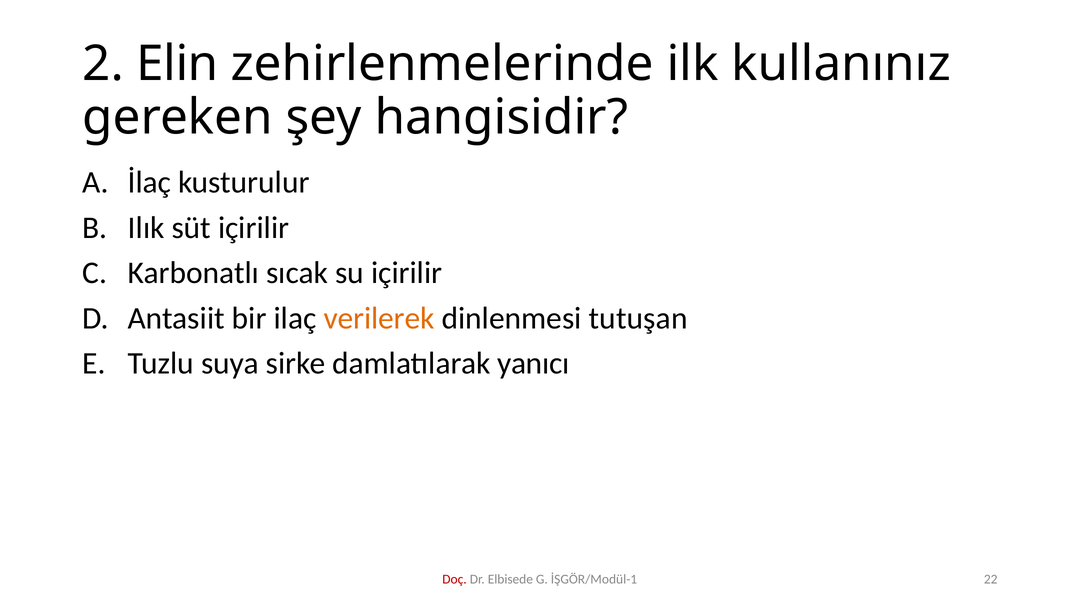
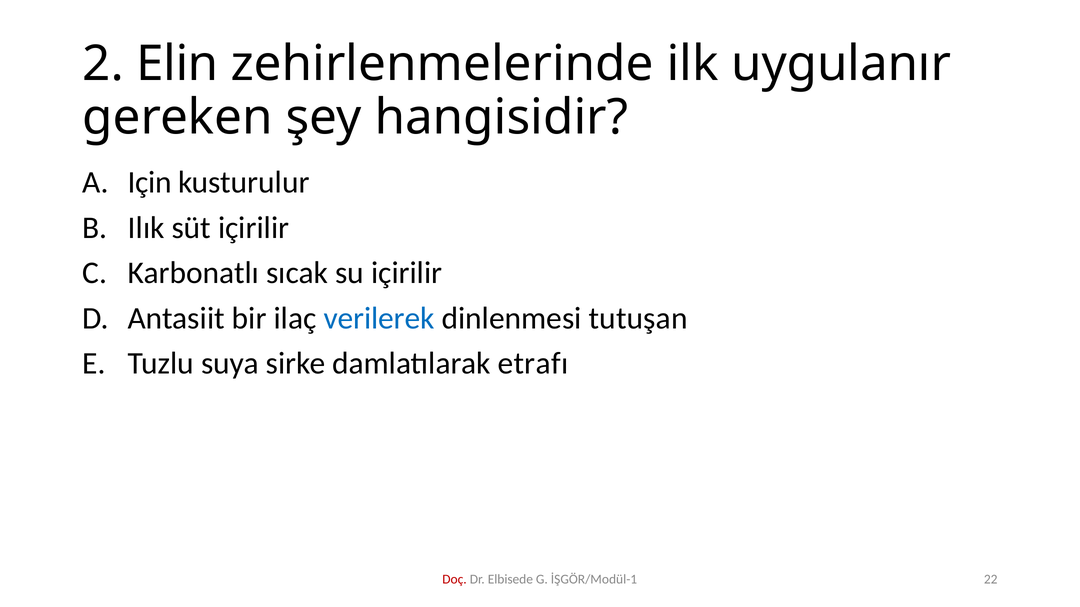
kullanınız: kullanınız -> uygulanır
İlaç: İlaç -> Için
verilerek colour: orange -> blue
yanıcı: yanıcı -> etrafı
